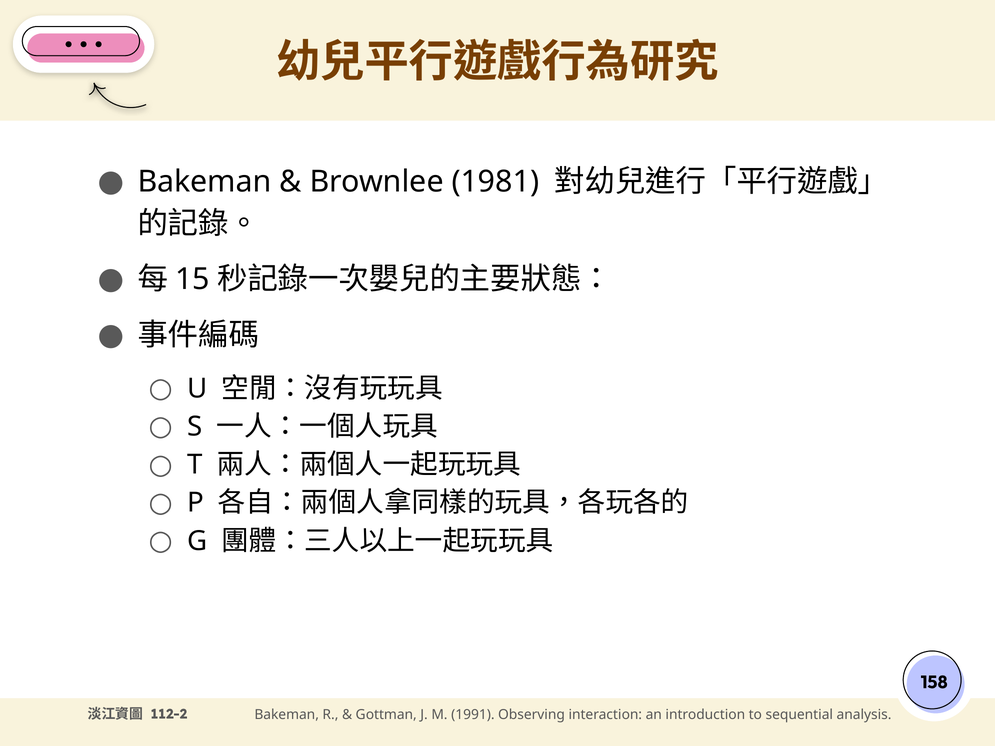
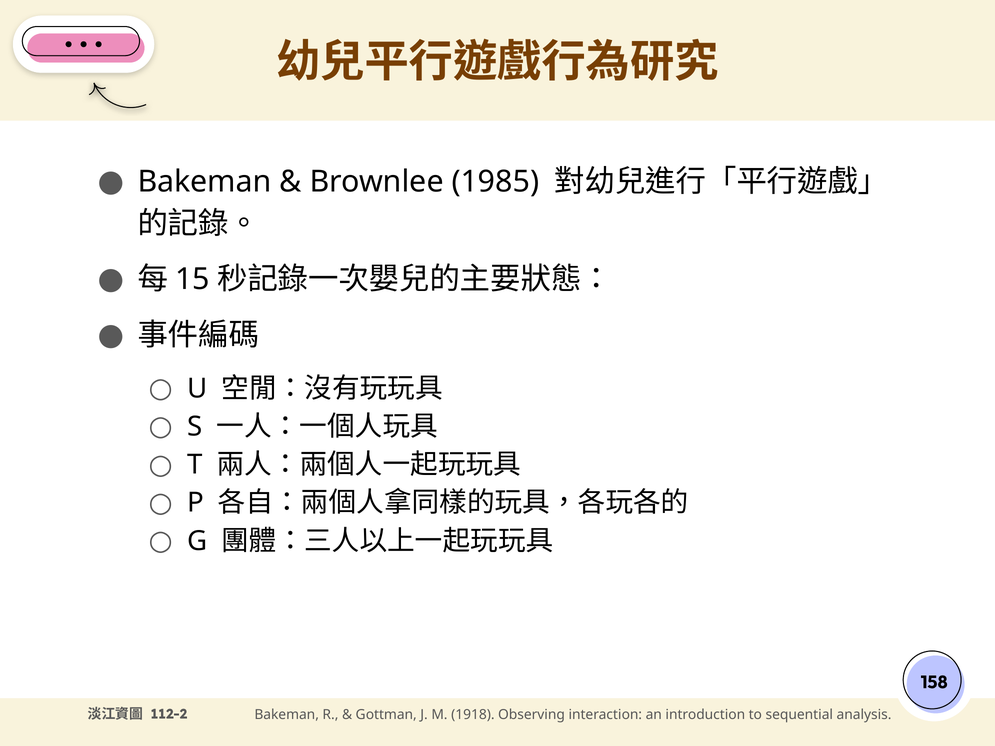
1981: 1981 -> 1985
1991: 1991 -> 1918
